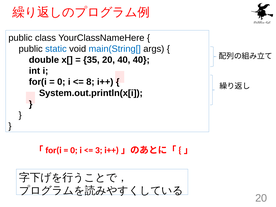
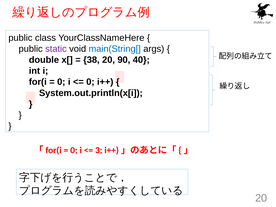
static colour: blue -> purple
35: 35 -> 38
20 40: 40 -> 90
8 at (90, 82): 8 -> 0
